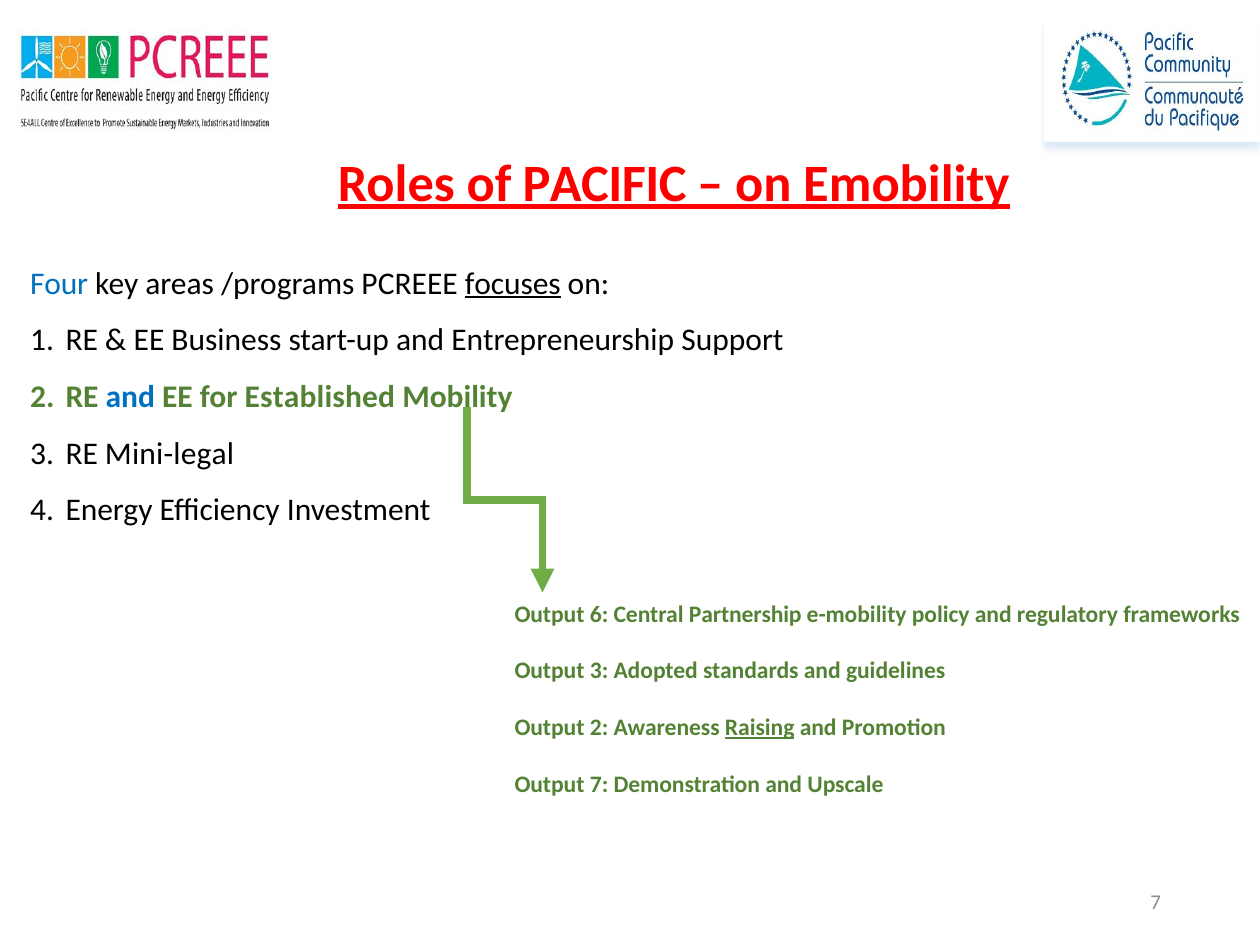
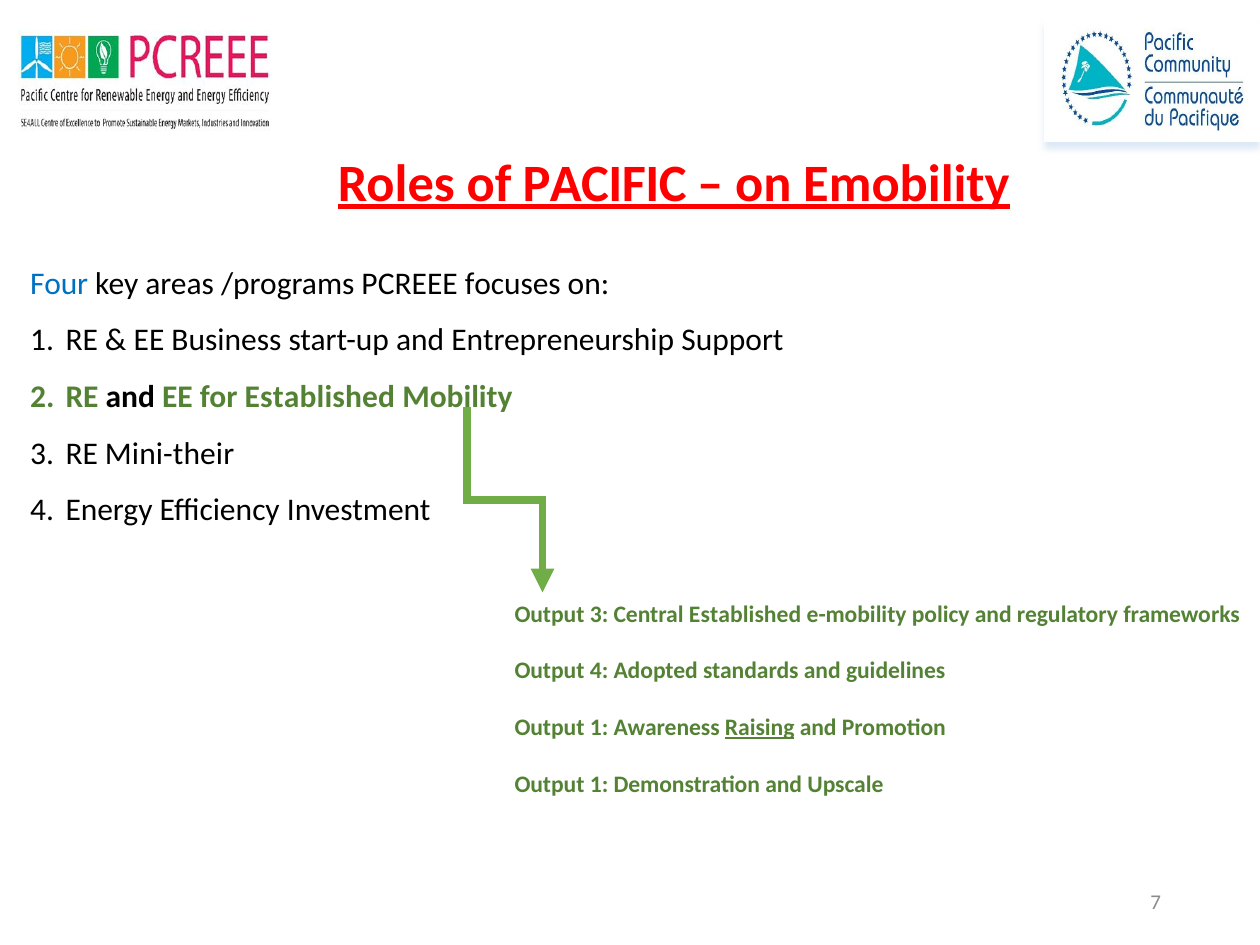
focuses underline: present -> none
and at (130, 397) colour: blue -> black
Mini-legal: Mini-legal -> Mini-their
Output 6: 6 -> 3
Central Partnership: Partnership -> Established
Output 3: 3 -> 4
2 at (599, 728): 2 -> 1
7 at (599, 784): 7 -> 1
